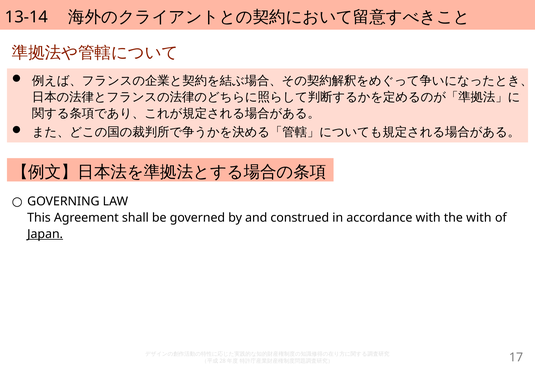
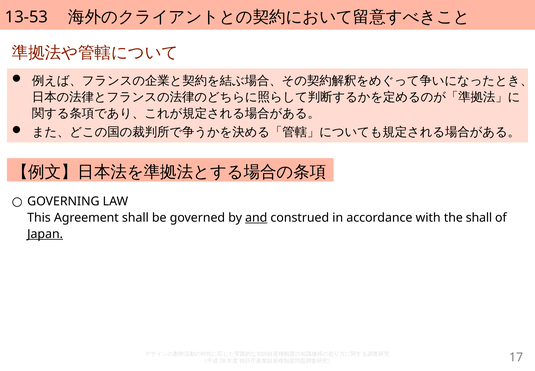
13-14: 13-14 -> 13-53
and underline: none -> present
the with: with -> shall
